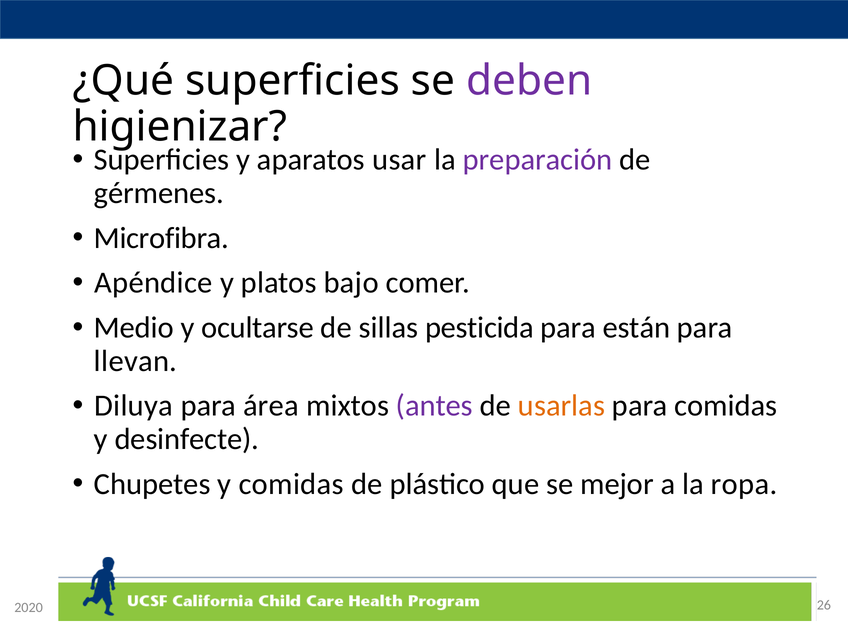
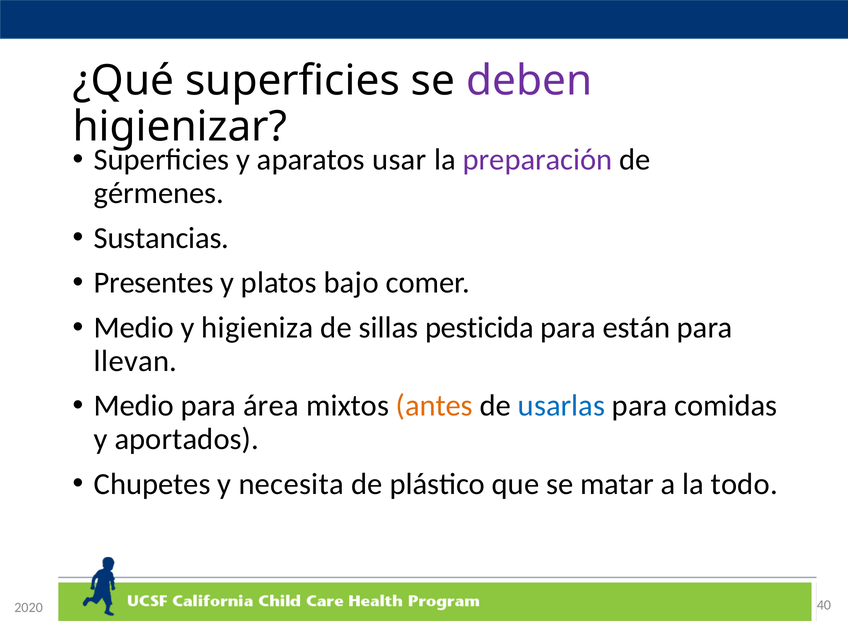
Microfibra: Microfibra -> Sustancias
Apéndice: Apéndice -> Presentes
ocultarse: ocultarse -> higieniza
Diluya at (134, 406): Diluya -> Medio
antes colour: purple -> orange
usarlas colour: orange -> blue
desinfecte: desinfecte -> aportados
y comidas: comidas -> necesita
mejor: mejor -> matar
ropa: ropa -> todo
26: 26 -> 40
